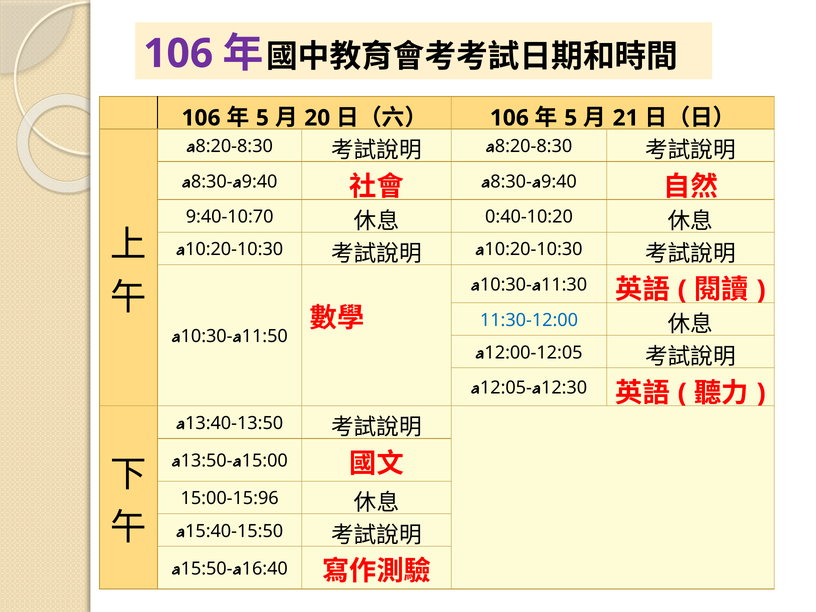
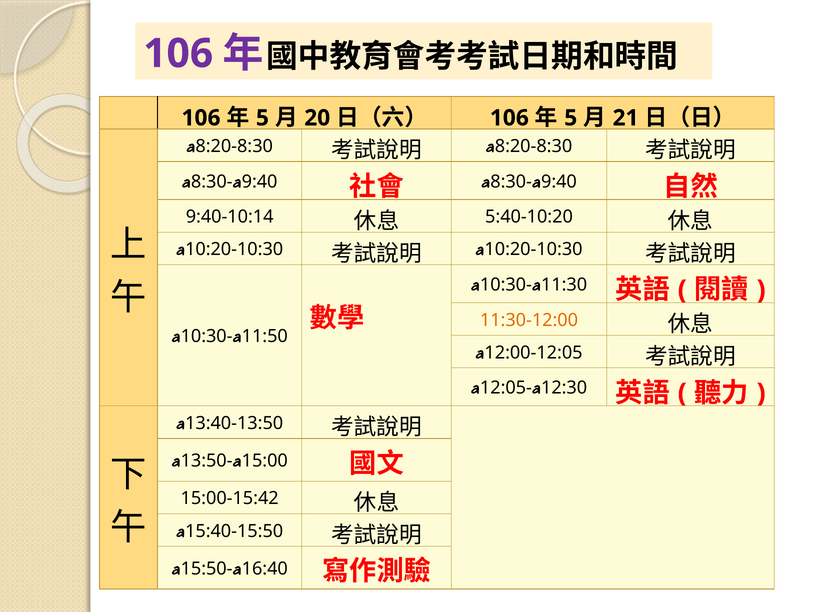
9:40-10:70: 9:40-10:70 -> 9:40-10:14
0:40-10:20: 0:40-10:20 -> 5:40-10:20
11:30-12:00 colour: blue -> orange
15:00-15:96: 15:00-15:96 -> 15:00-15:42
